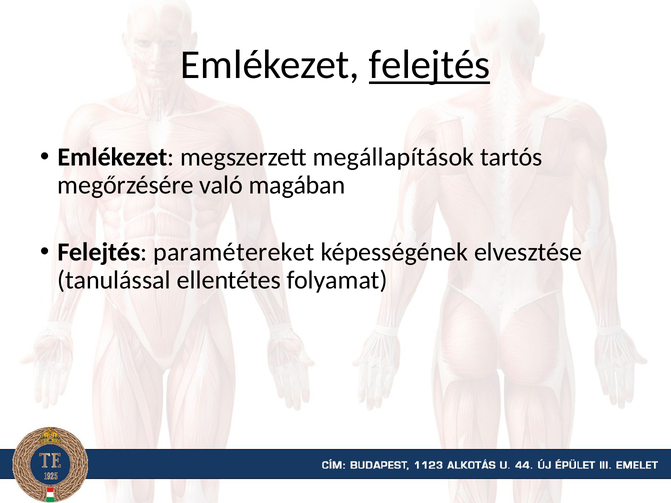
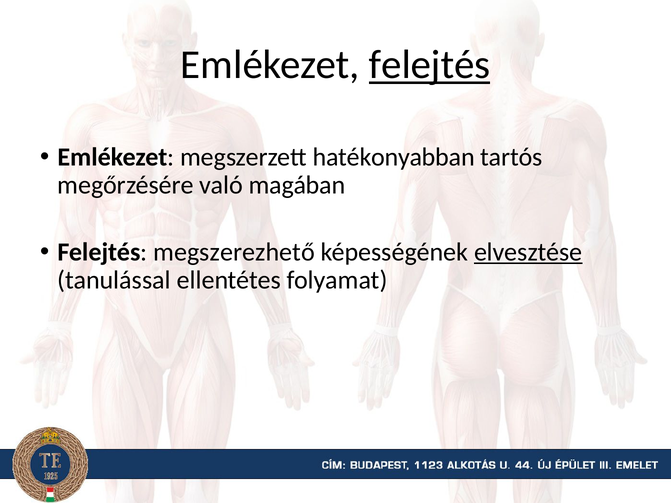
megállapítások: megállapítások -> hatékonyabban
paramétereket: paramétereket -> megszerezhető
elvesztése underline: none -> present
